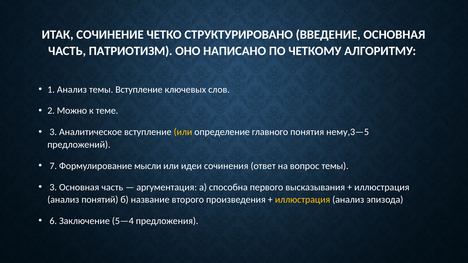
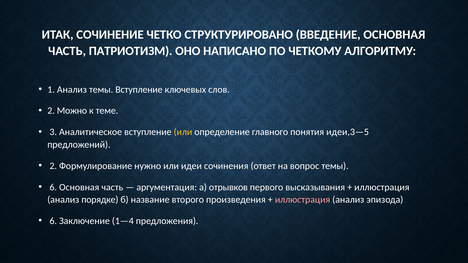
нему,3—5: нему,3—5 -> идеи,3—5
7 at (53, 166): 7 -> 2
мысли: мысли -> нужно
3 at (53, 187): 3 -> 6
способна: способна -> отрывков
понятий: понятий -> порядке
иллюстрация at (303, 200) colour: yellow -> pink
5—4: 5—4 -> 1—4
